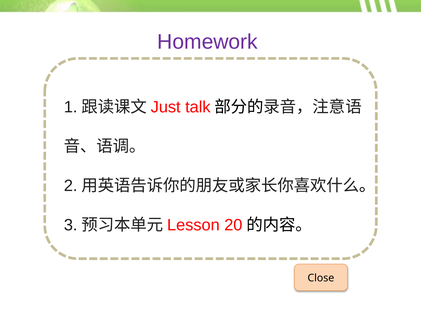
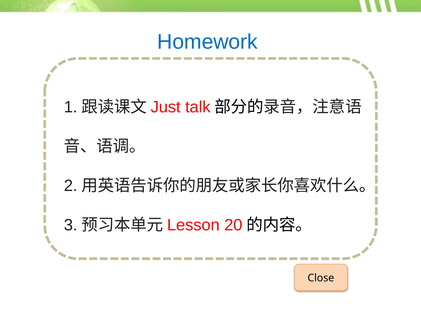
Homework colour: purple -> blue
